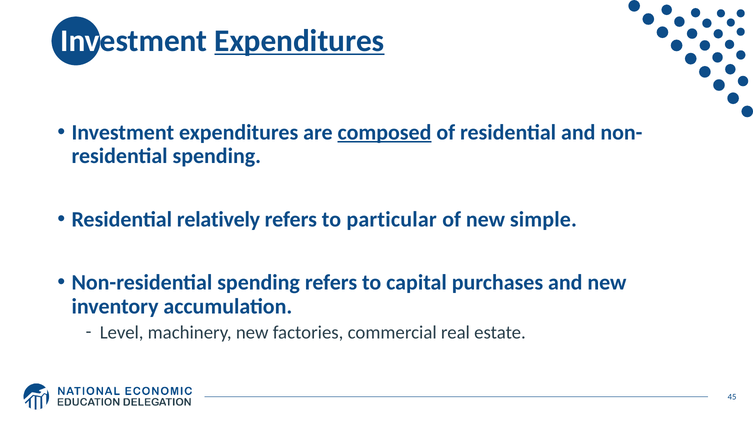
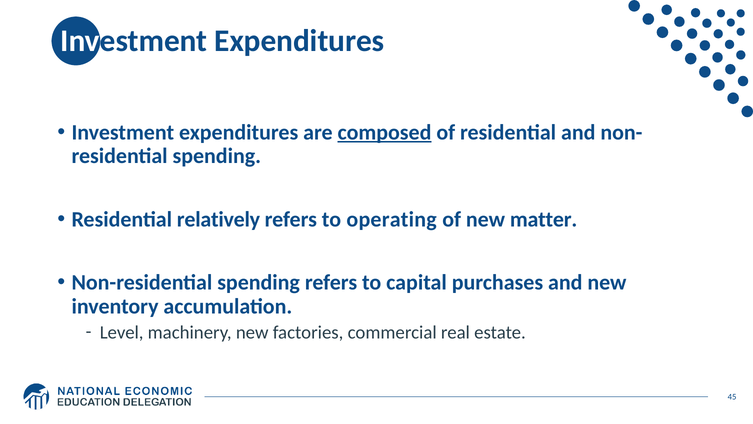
Expenditures at (299, 41) underline: present -> none
particular: particular -> operating
simple: simple -> matter
